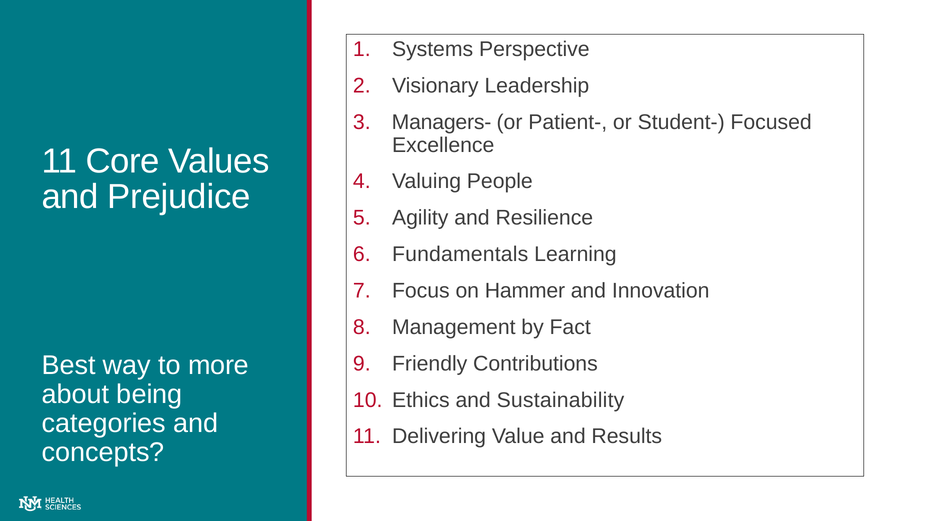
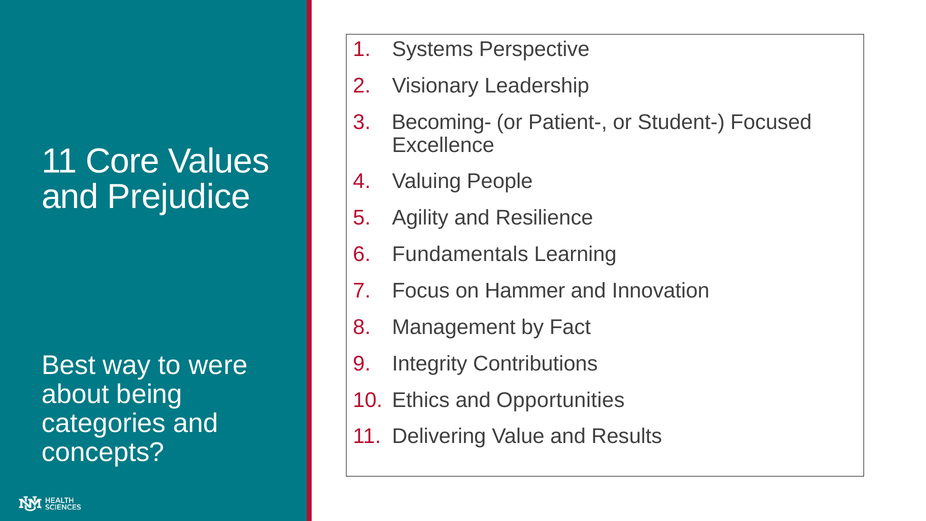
Managers-: Managers- -> Becoming-
more: more -> were
Friendly: Friendly -> Integrity
Sustainability: Sustainability -> Opportunities
